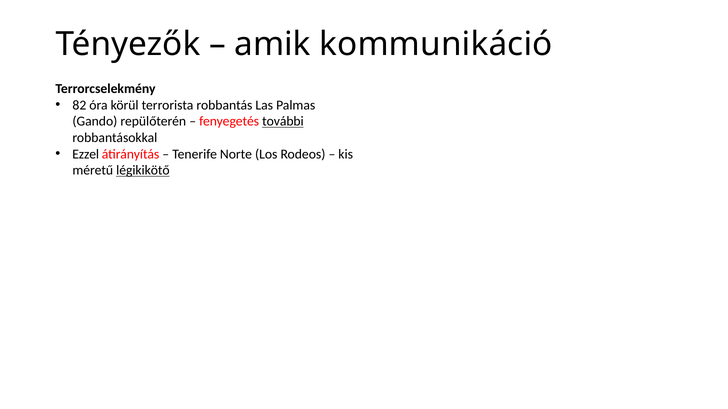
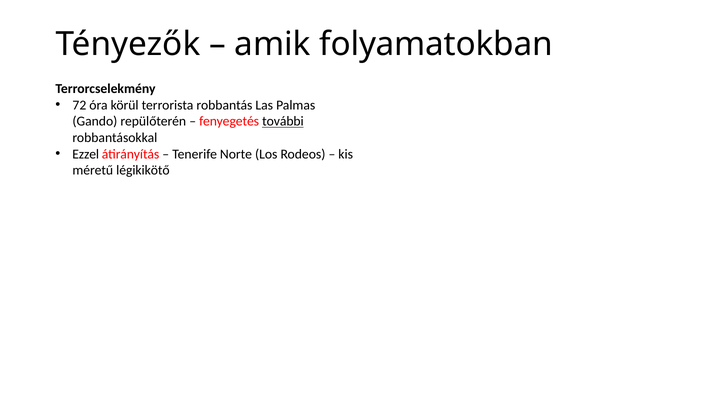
kommunikáció: kommunikáció -> folyamatokban
82: 82 -> 72
légikikötő underline: present -> none
